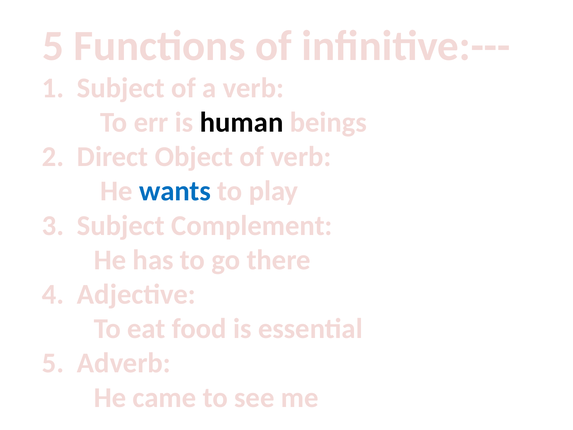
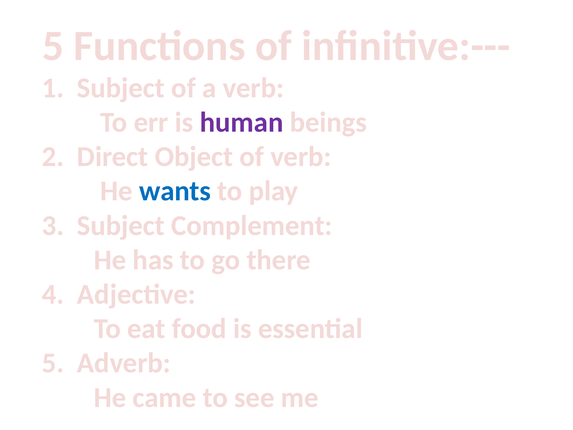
human colour: black -> purple
